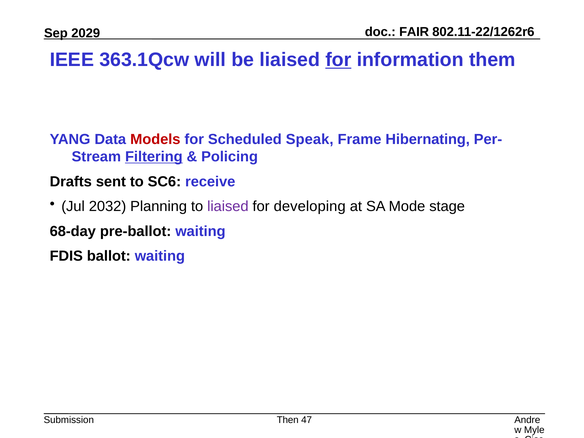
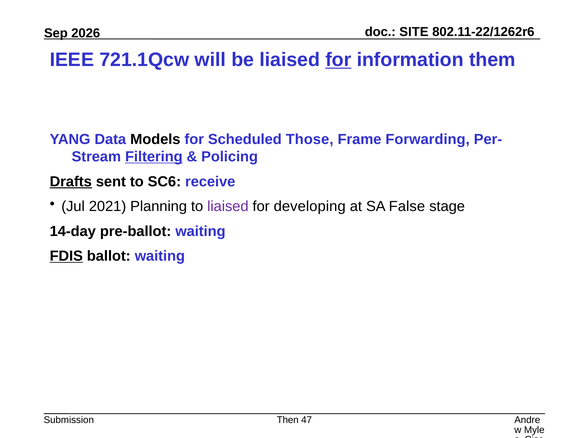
FAIR: FAIR -> SITE
2029: 2029 -> 2026
363.1Qcw: 363.1Qcw -> 721.1Qcw
Models colour: red -> black
Speak: Speak -> Those
Hibernating: Hibernating -> Forwarding
Drafts underline: none -> present
2032: 2032 -> 2021
Mode: Mode -> False
68-day: 68-day -> 14-day
FDIS underline: none -> present
